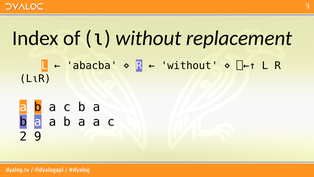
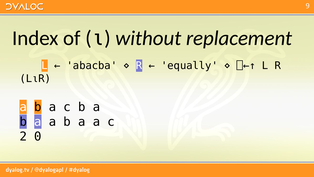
without at (189, 66): without -> equally
2 9: 9 -> 0
